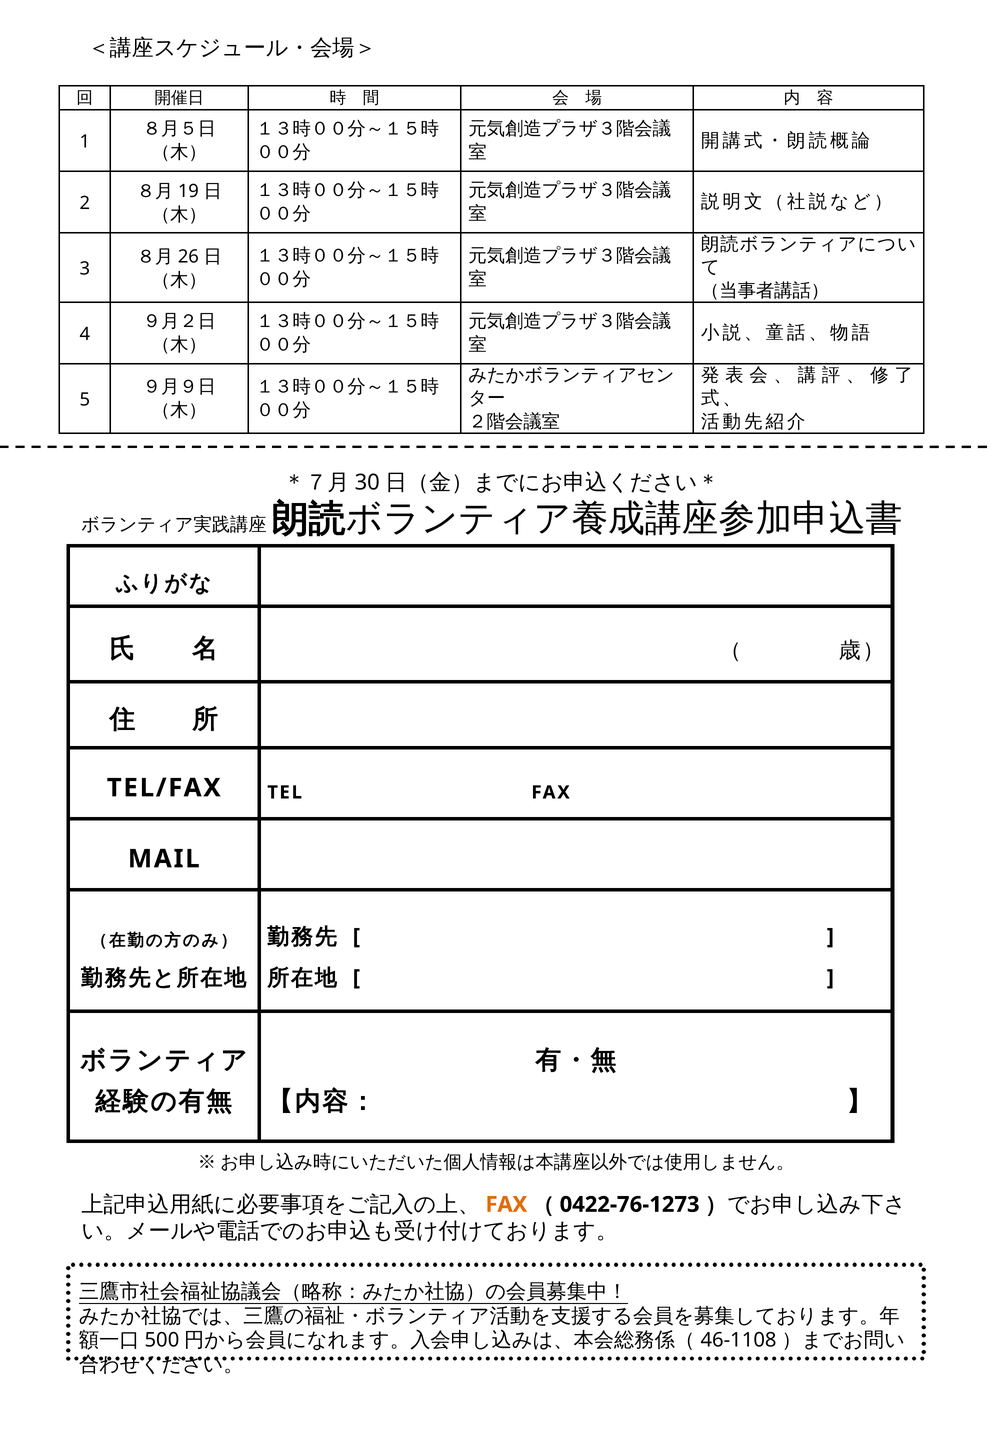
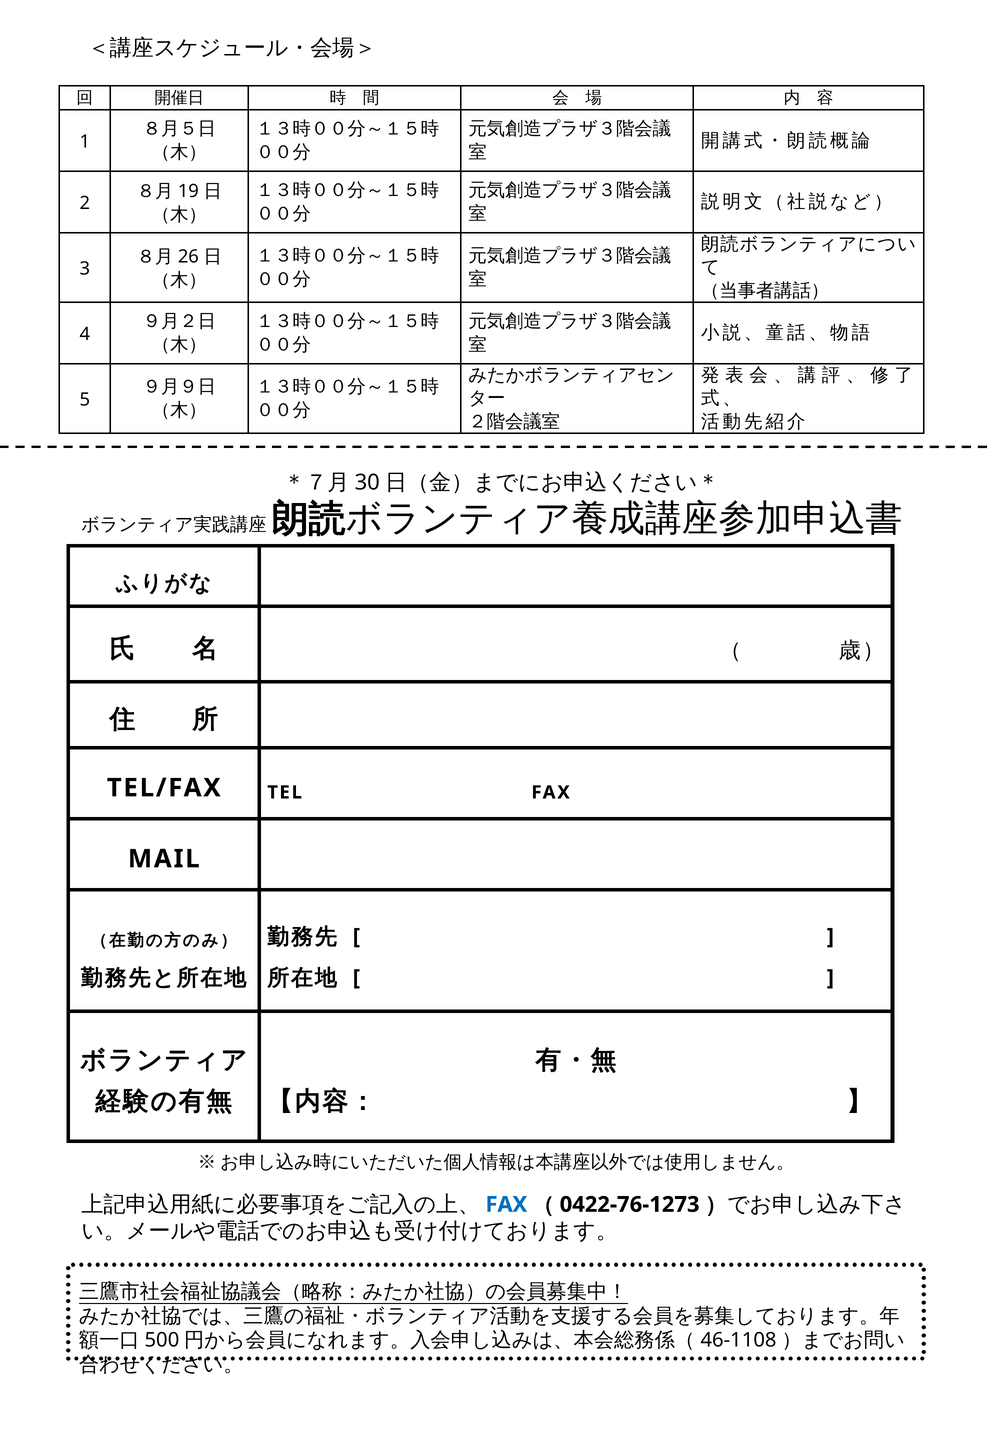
FAX at (506, 1204) colour: orange -> blue
